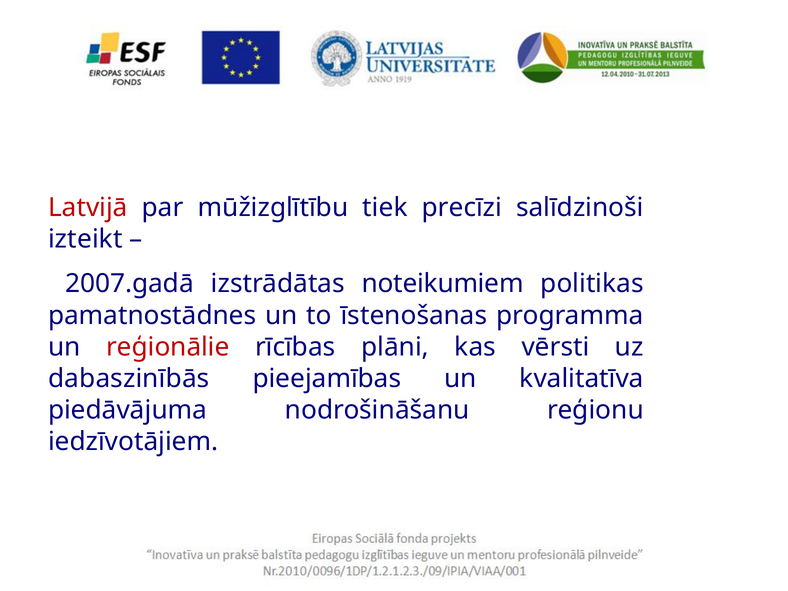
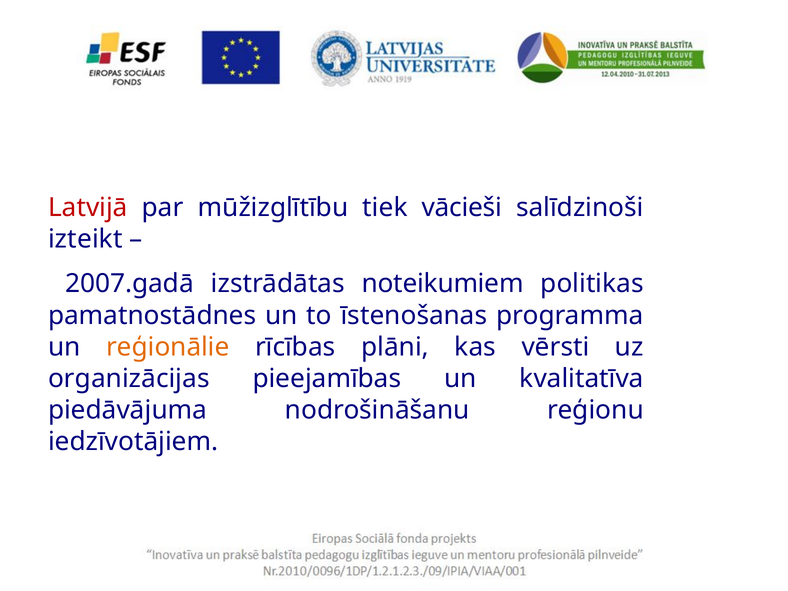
precīzi: precīzi -> vācieši
reģionālie colour: red -> orange
dabaszinībās: dabaszinībās -> organizācijas
